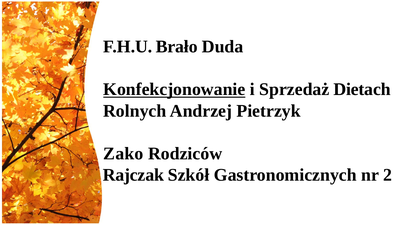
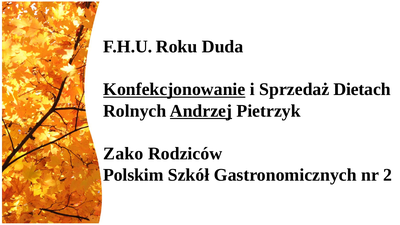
Brało: Brało -> Roku
Andrzej underline: none -> present
Rajczak: Rajczak -> Polskim
